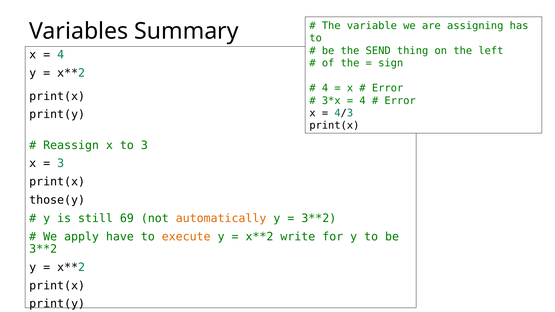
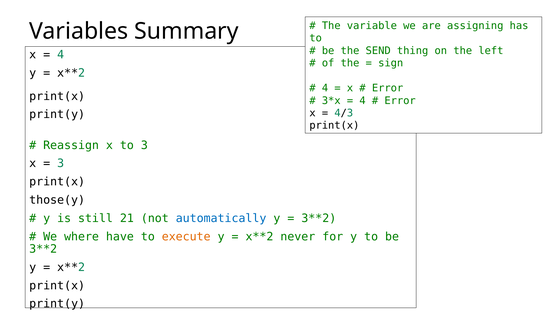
69: 69 -> 21
automatically colour: orange -> blue
apply: apply -> where
write: write -> never
